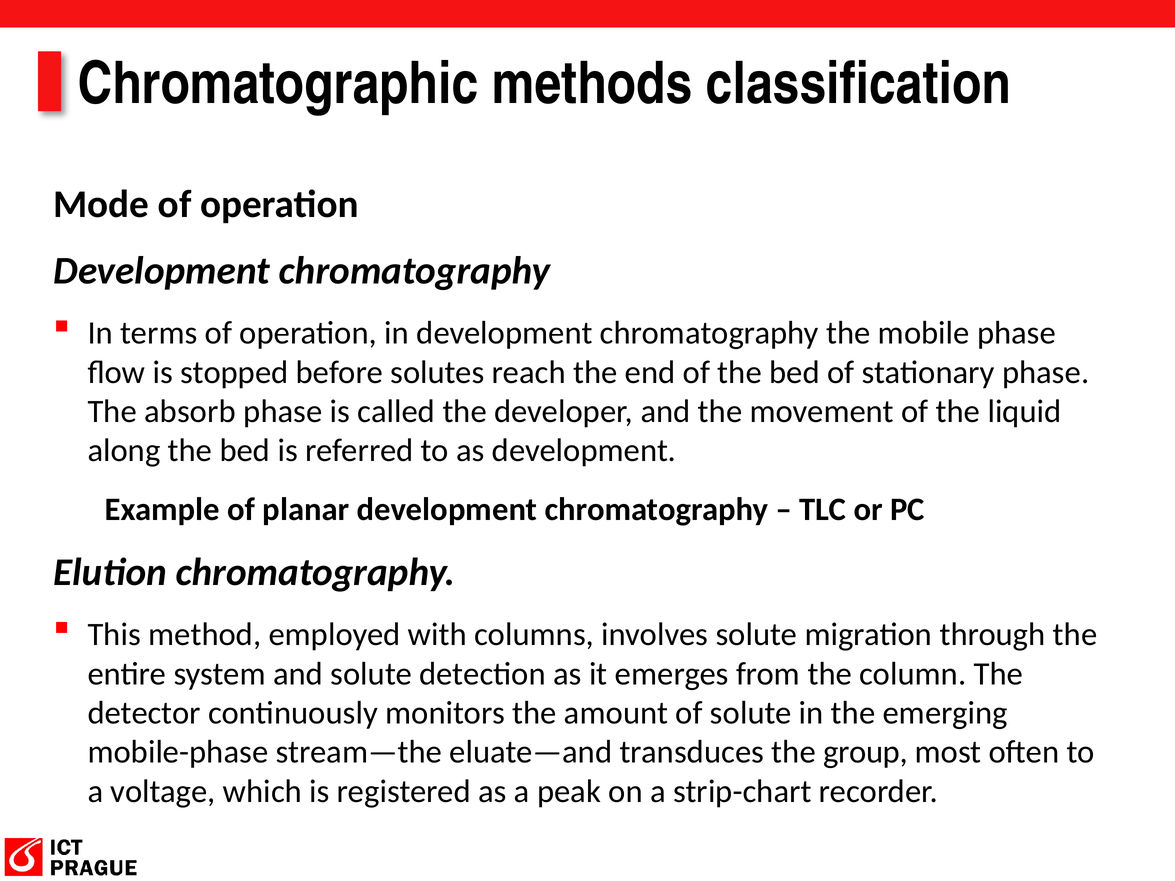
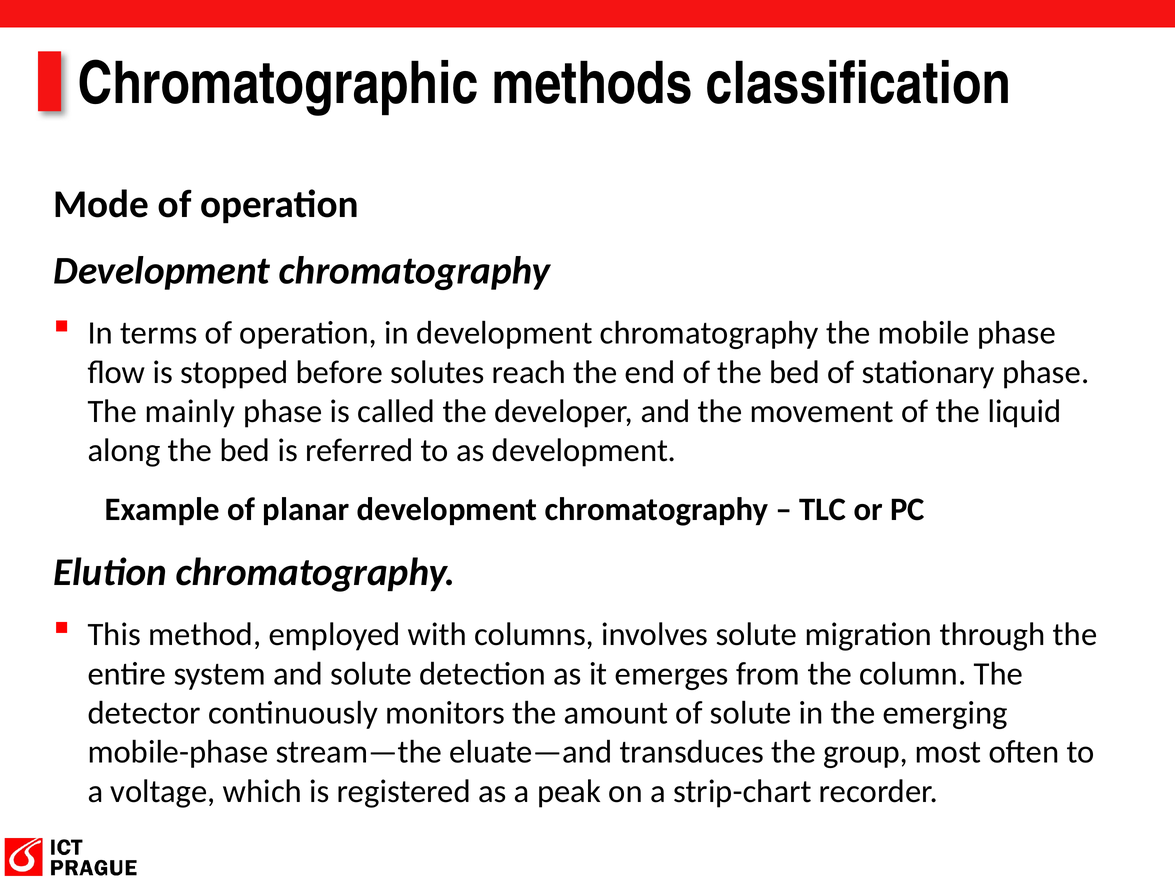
absorb: absorb -> mainly
